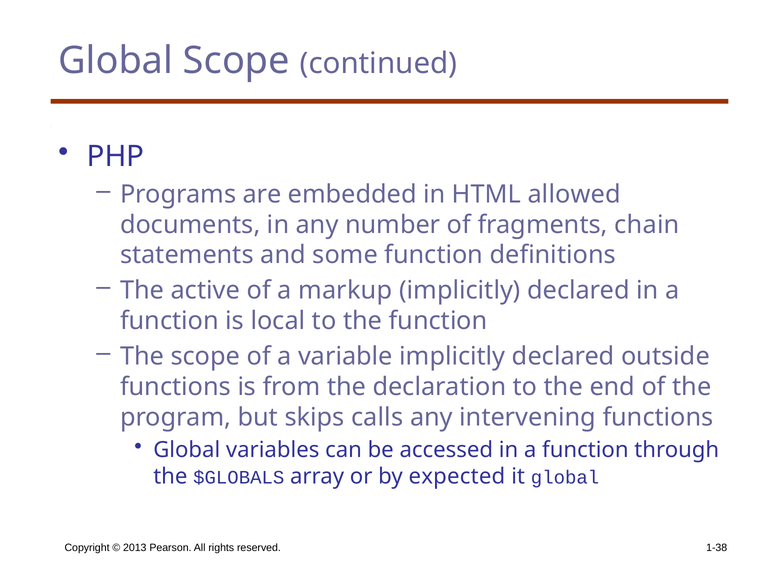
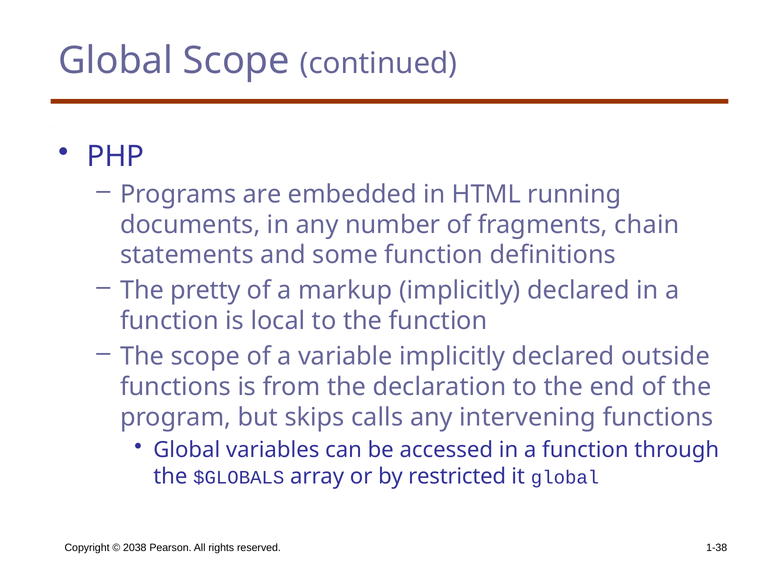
allowed: allowed -> running
active: active -> pretty
expected: expected -> restricted
2013: 2013 -> 2038
